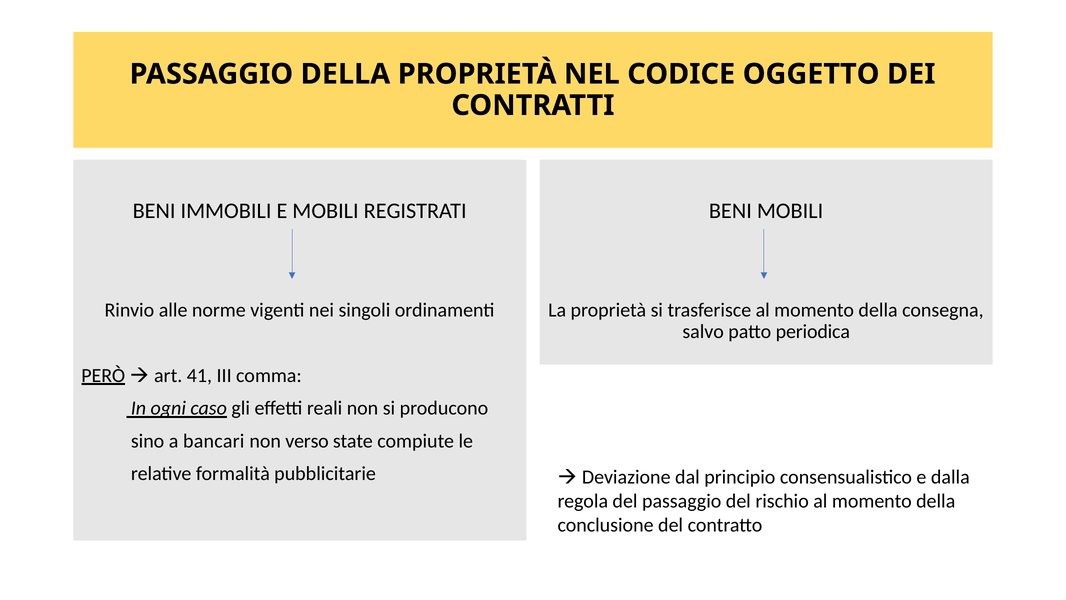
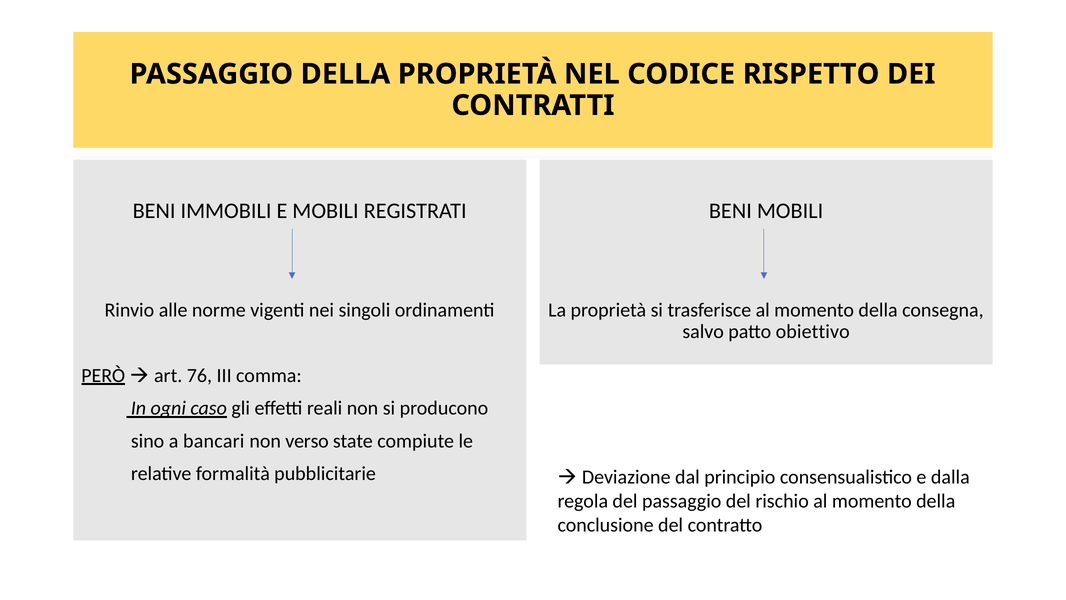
OGGETTO: OGGETTO -> RISPETTO
periodica: periodica -> obiettivo
41: 41 -> 76
